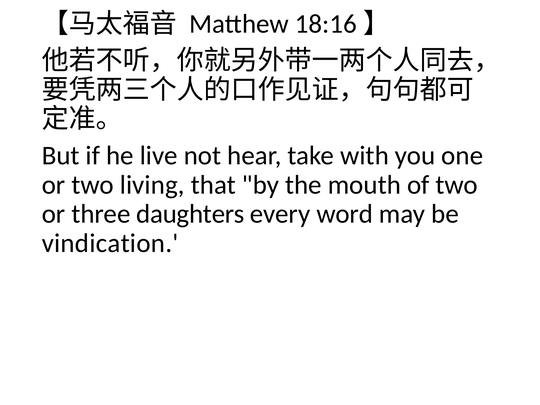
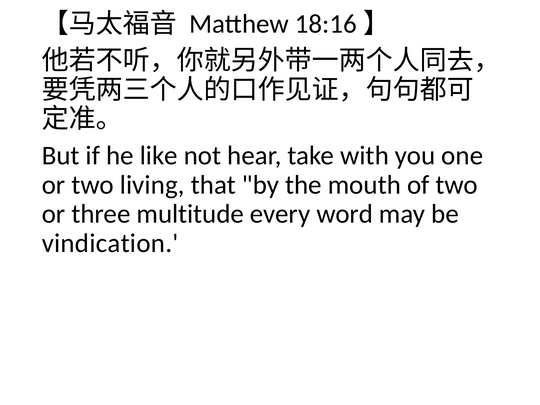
live: live -> like
daughters: daughters -> multitude
